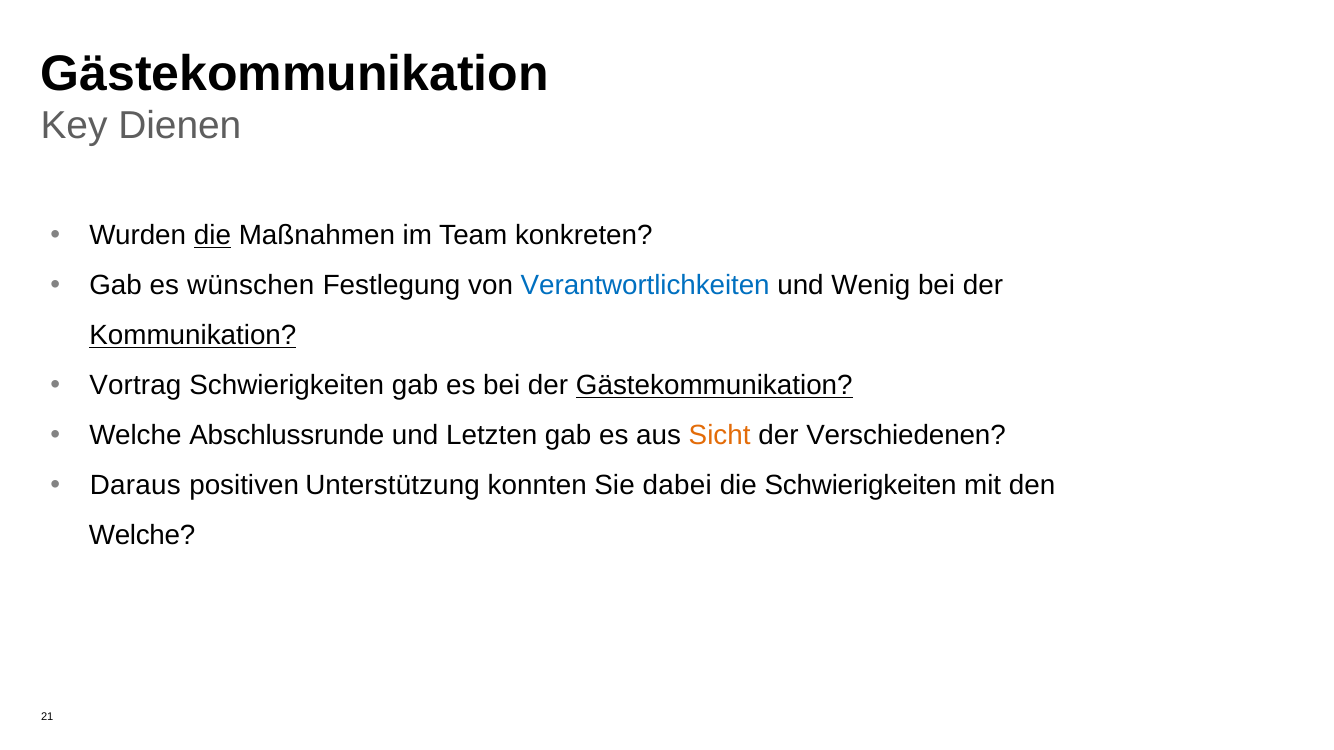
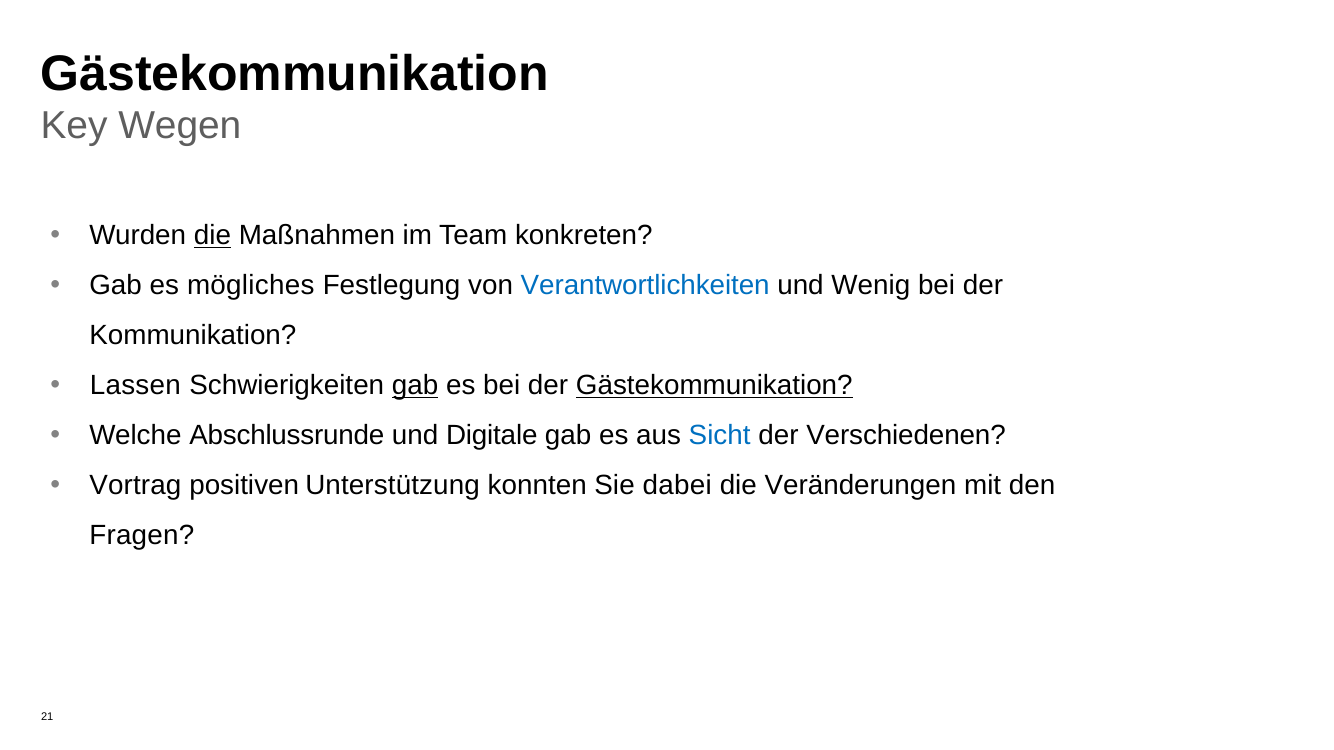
Dienen: Dienen -> Wegen
wünschen: wünschen -> mögliches
Kommunikation underline: present -> none
Vortrag: Vortrag -> Lassen
gab at (415, 386) underline: none -> present
Letzten: Letzten -> Digitale
Sicht colour: orange -> blue
Daraus: Daraus -> Vortrag
die Schwierigkeiten: Schwierigkeiten -> Veränderungen
Welche at (142, 536): Welche -> Fragen
